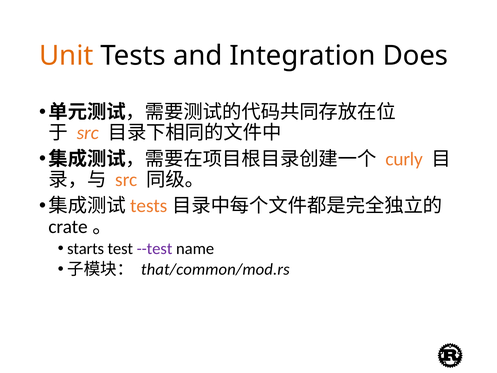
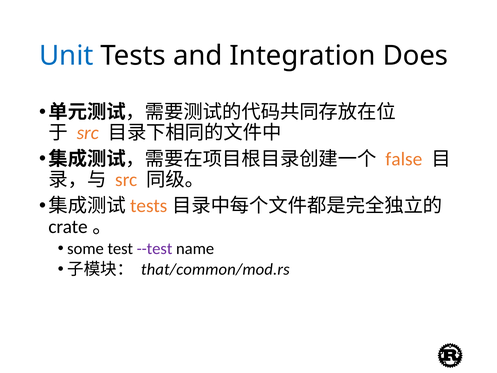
Unit colour: orange -> blue
curly: curly -> false
starts: starts -> some
